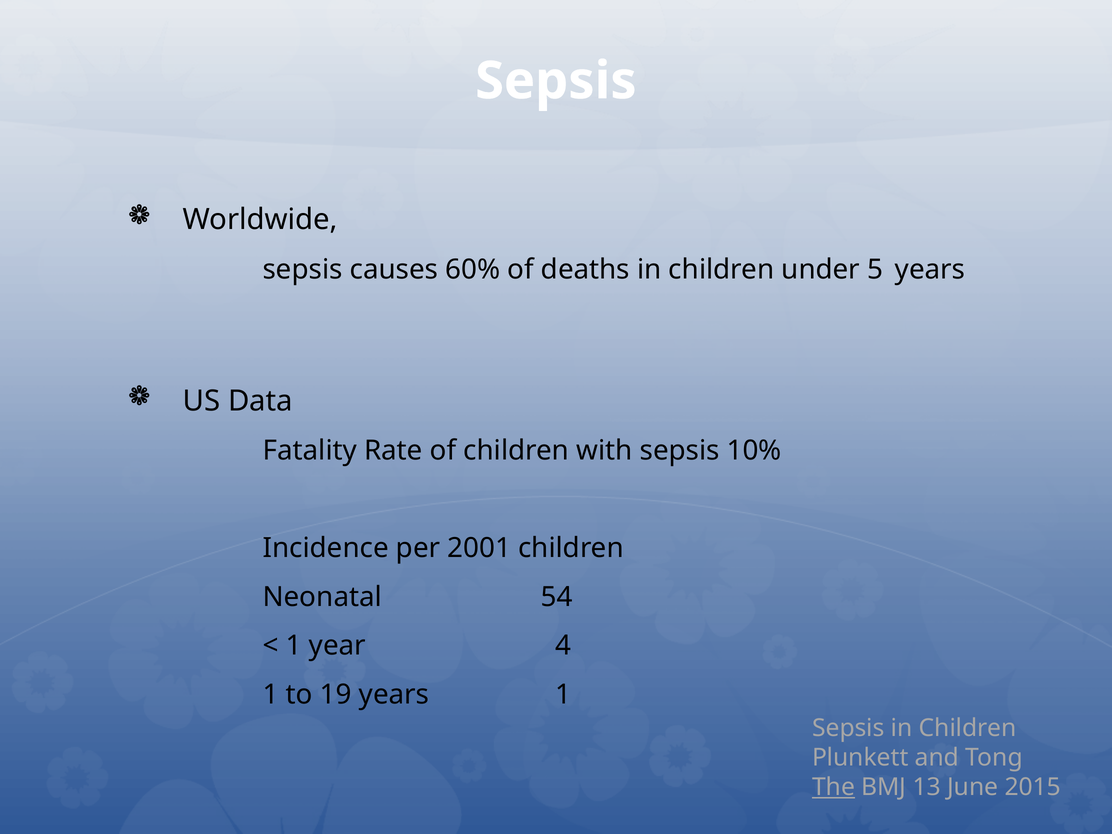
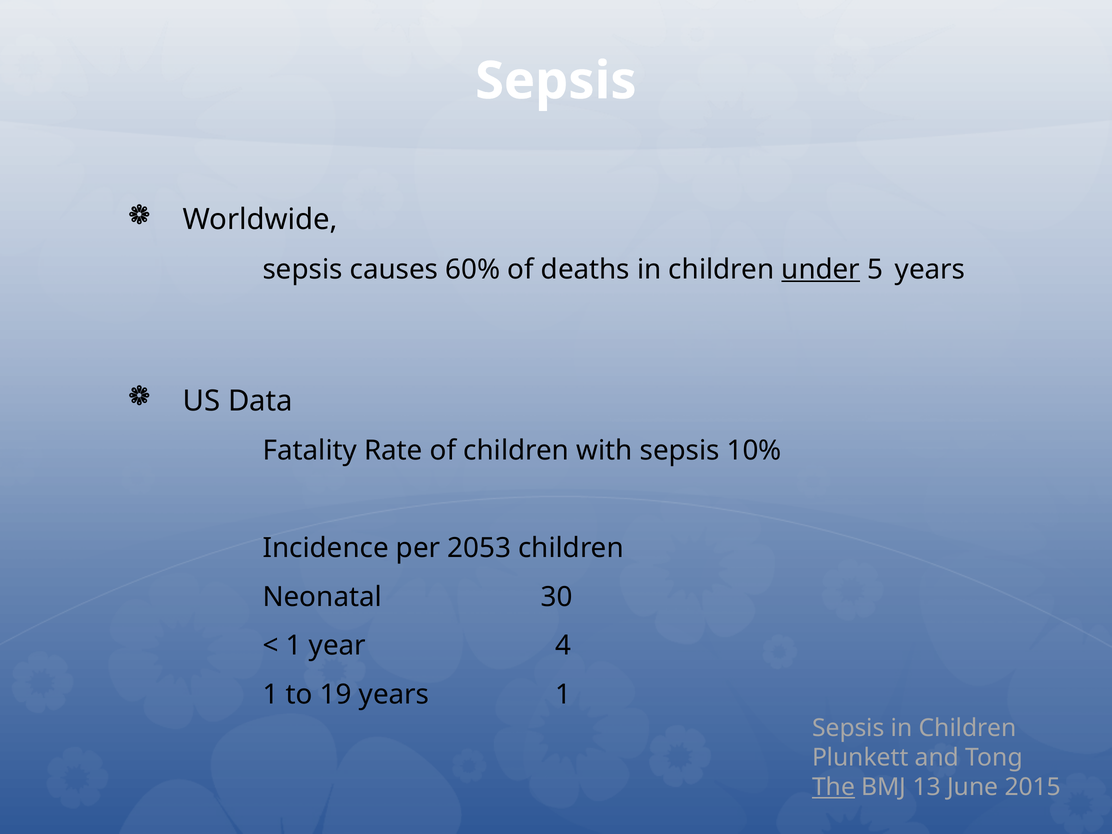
under underline: none -> present
2001: 2001 -> 2053
54: 54 -> 30
